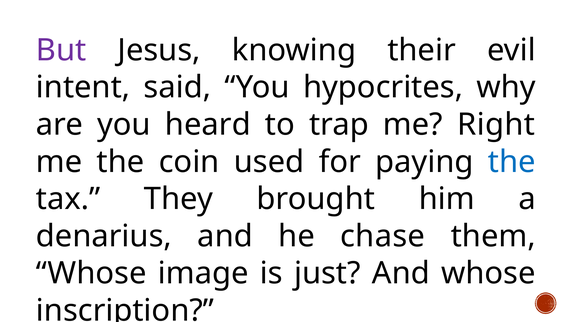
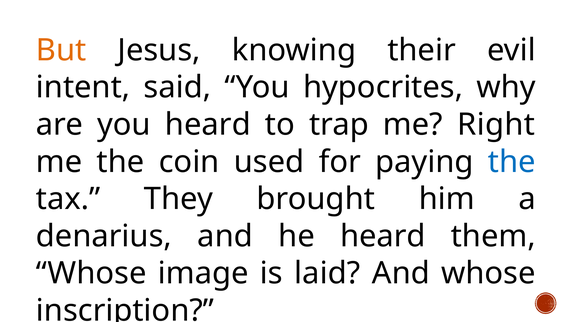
But colour: purple -> orange
he chase: chase -> heard
just: just -> laid
